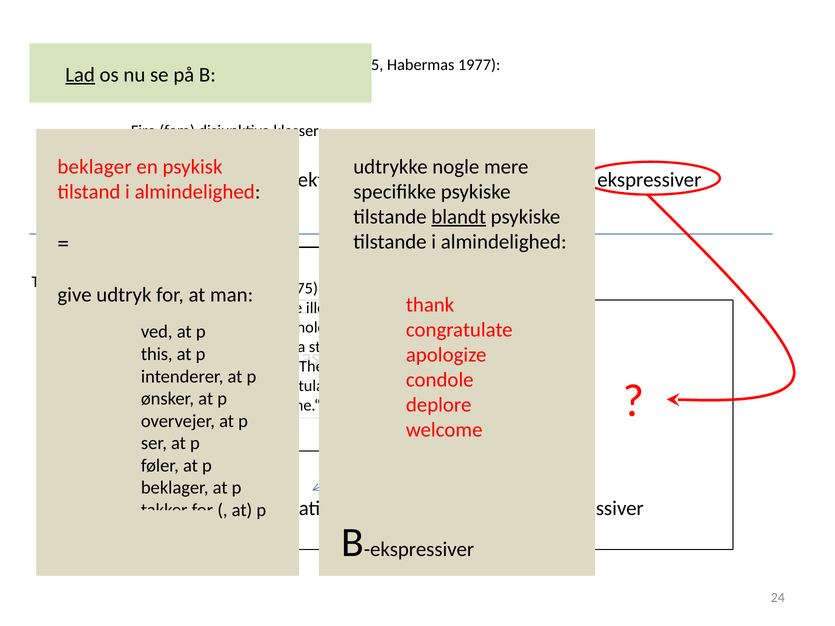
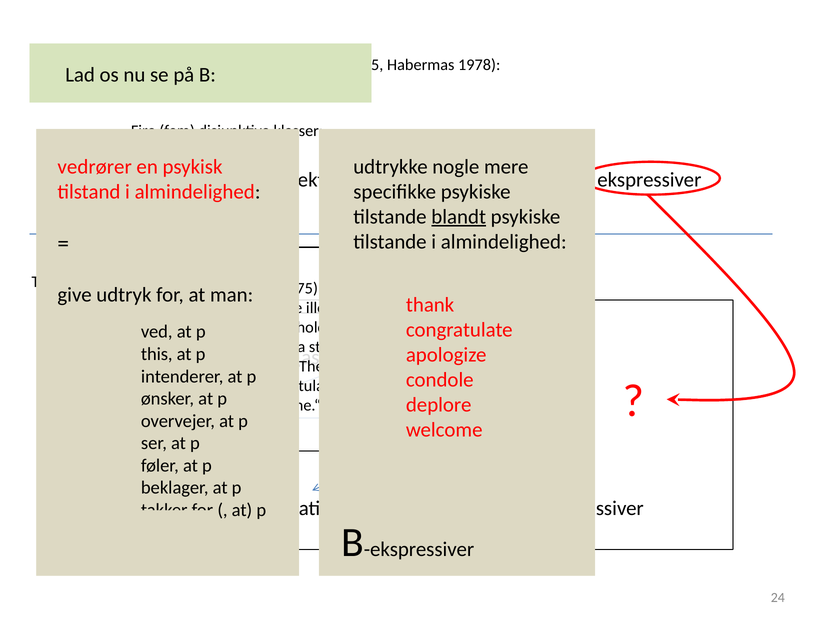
1977: 1977 -> 1978
Lad underline: present -> none
beklager at (95, 167): beklager -> vedrører
